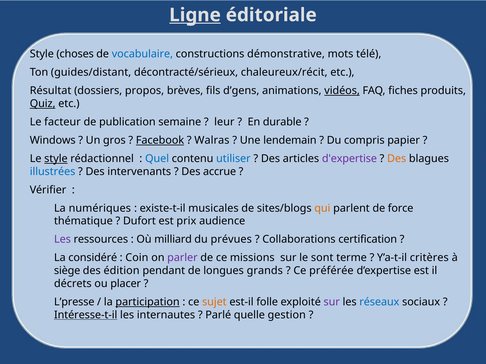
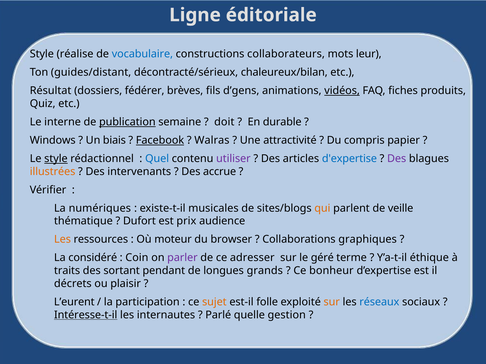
Ligne underline: present -> none
choses: choses -> réalise
démonstrative: démonstrative -> collaborateurs
télé: télé -> leur
chaleureux/récit: chaleureux/récit -> chaleureux/bilan
propos: propos -> fédérer
Quiz underline: present -> none
facteur: facteur -> interne
publication underline: none -> present
leur: leur -> doit
gros: gros -> biais
lendemain: lendemain -> attractivité
utiliser colour: blue -> purple
d'expertise colour: purple -> blue
Des at (397, 159) colour: orange -> purple
illustrées colour: blue -> orange
force: force -> veille
Les at (62, 240) colour: purple -> orange
milliard: milliard -> moteur
prévues: prévues -> browser
certification: certification -> graphiques
missions: missions -> adresser
sont: sont -> géré
critères: critères -> éthique
siège: siège -> traits
édition: édition -> sortant
préférée: préférée -> bonheur
placer: placer -> plaisir
L’presse: L’presse -> L’eurent
participation underline: present -> none
sur at (332, 302) colour: purple -> orange
